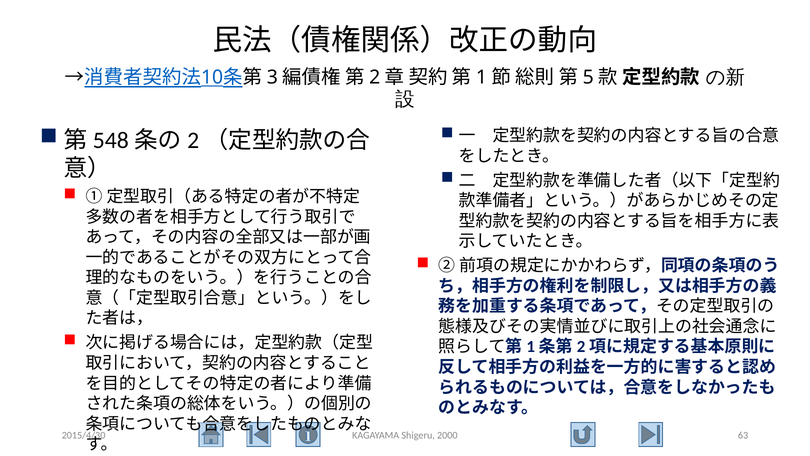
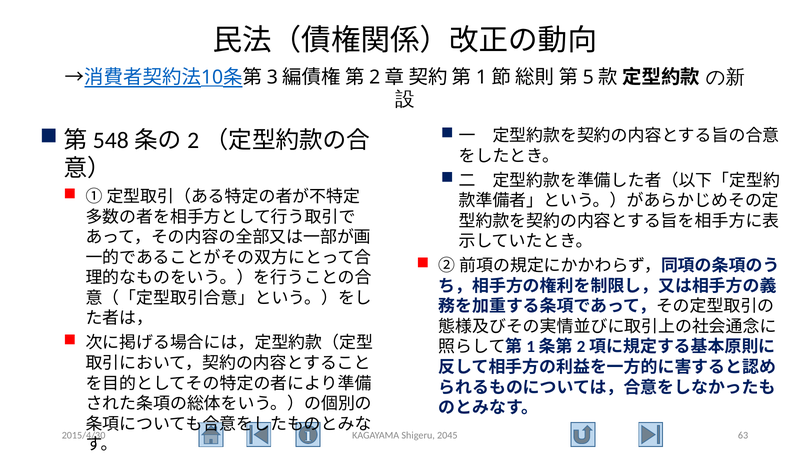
2000: 2000 -> 2045
